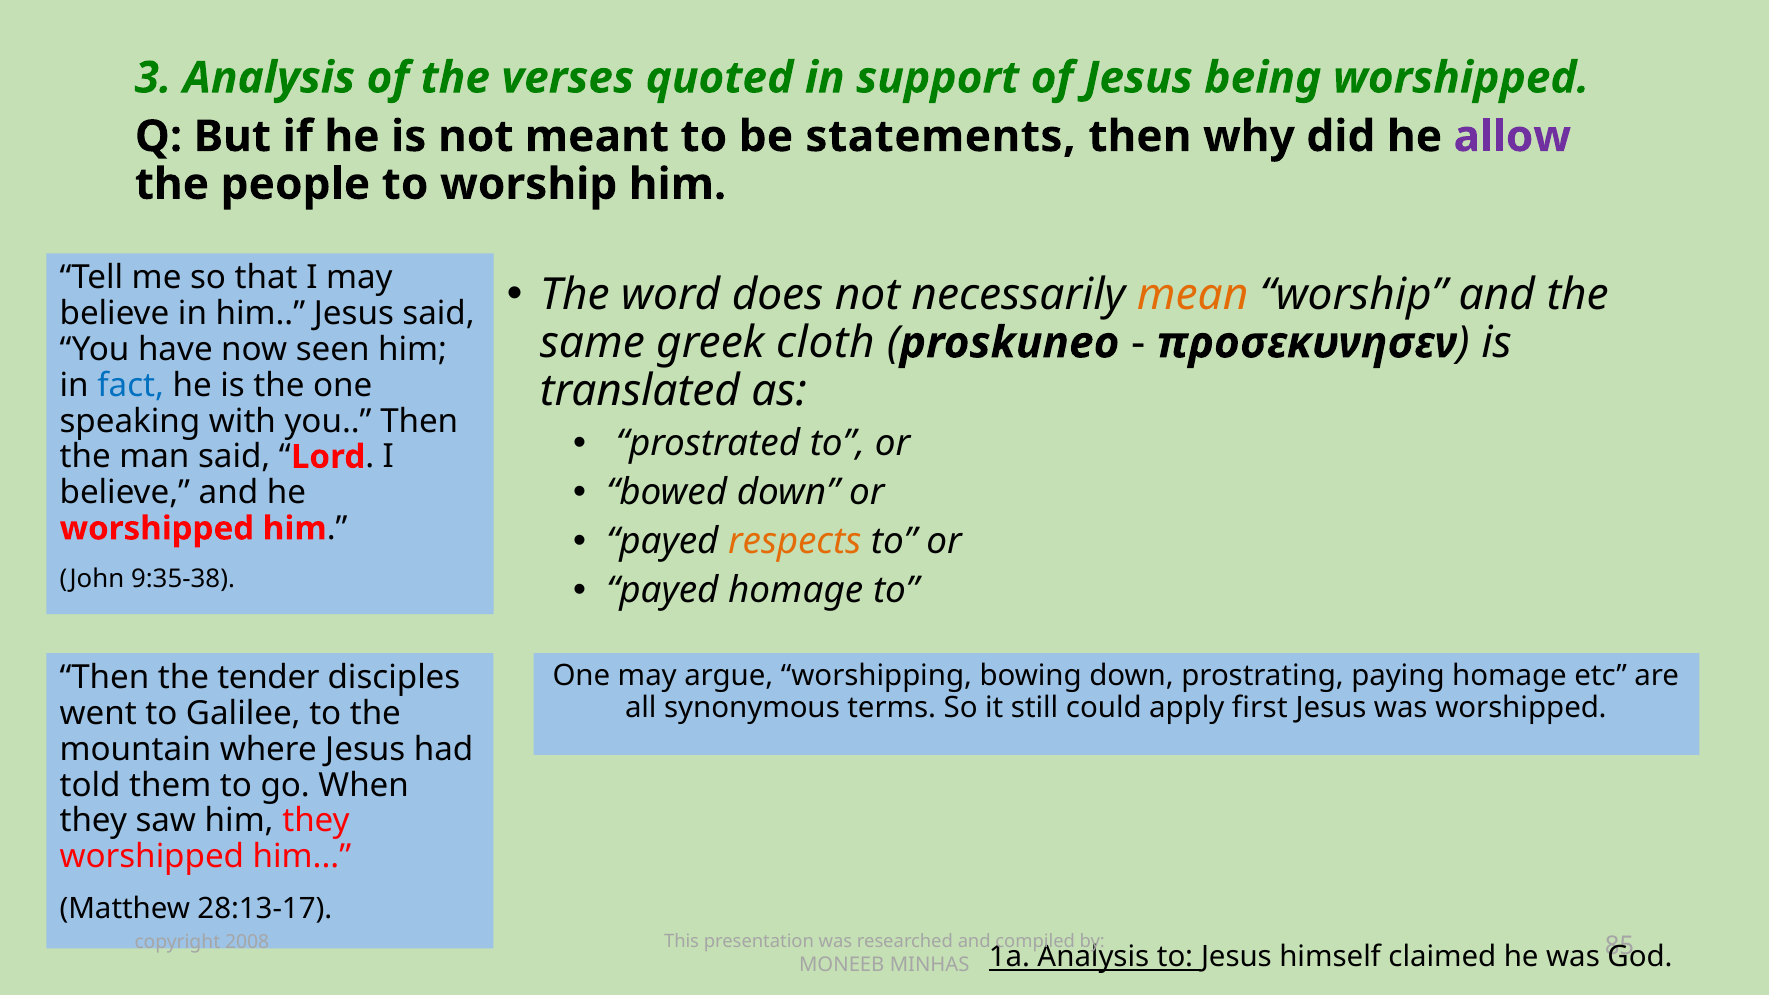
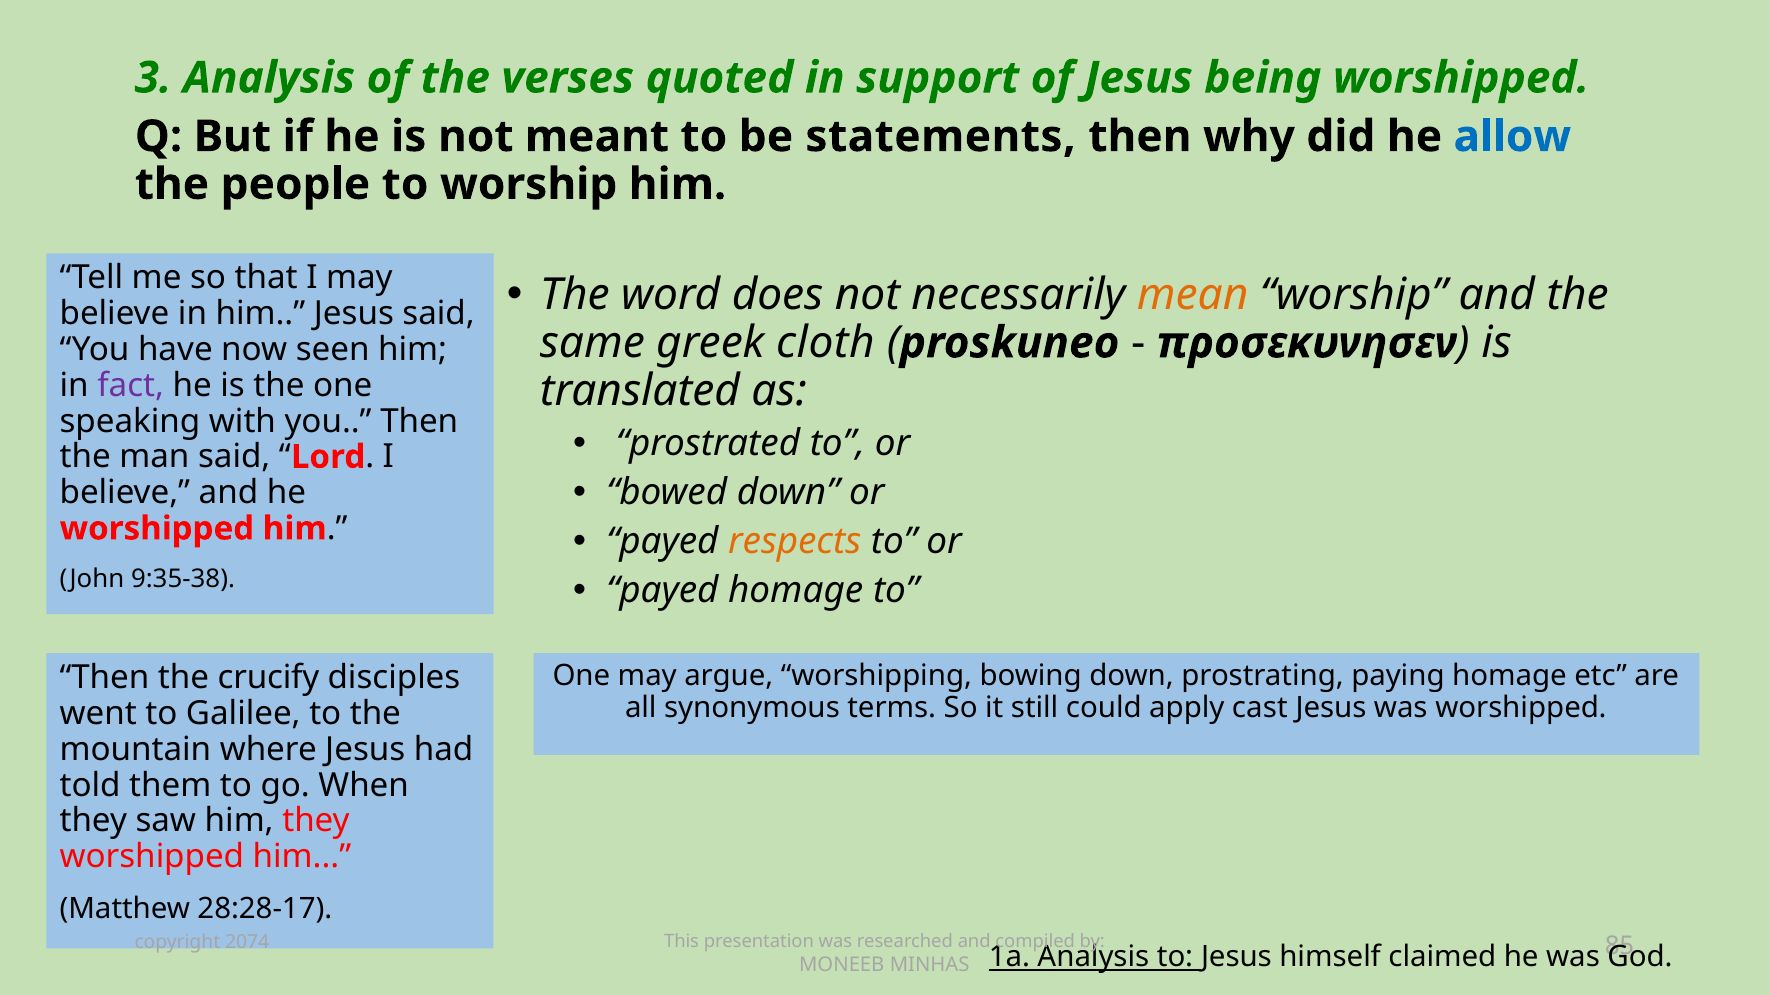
allow colour: purple -> blue
fact colour: blue -> purple
tender: tender -> crucify
first: first -> cast
28:13-17: 28:13-17 -> 28:28-17
2008: 2008 -> 2074
